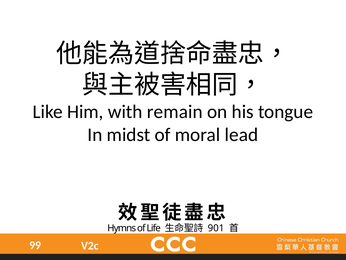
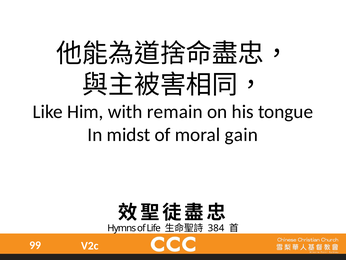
lead: lead -> gain
901: 901 -> 384
